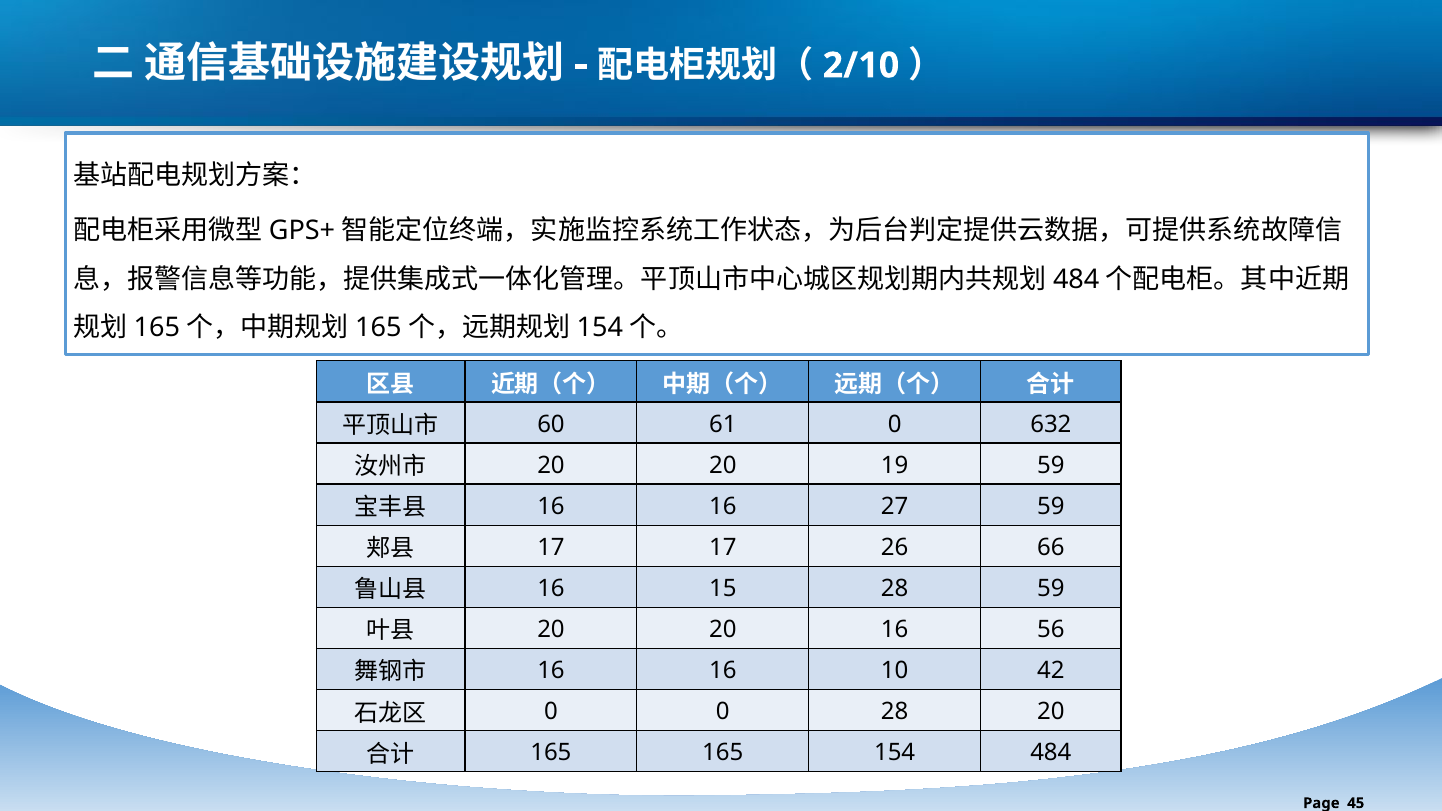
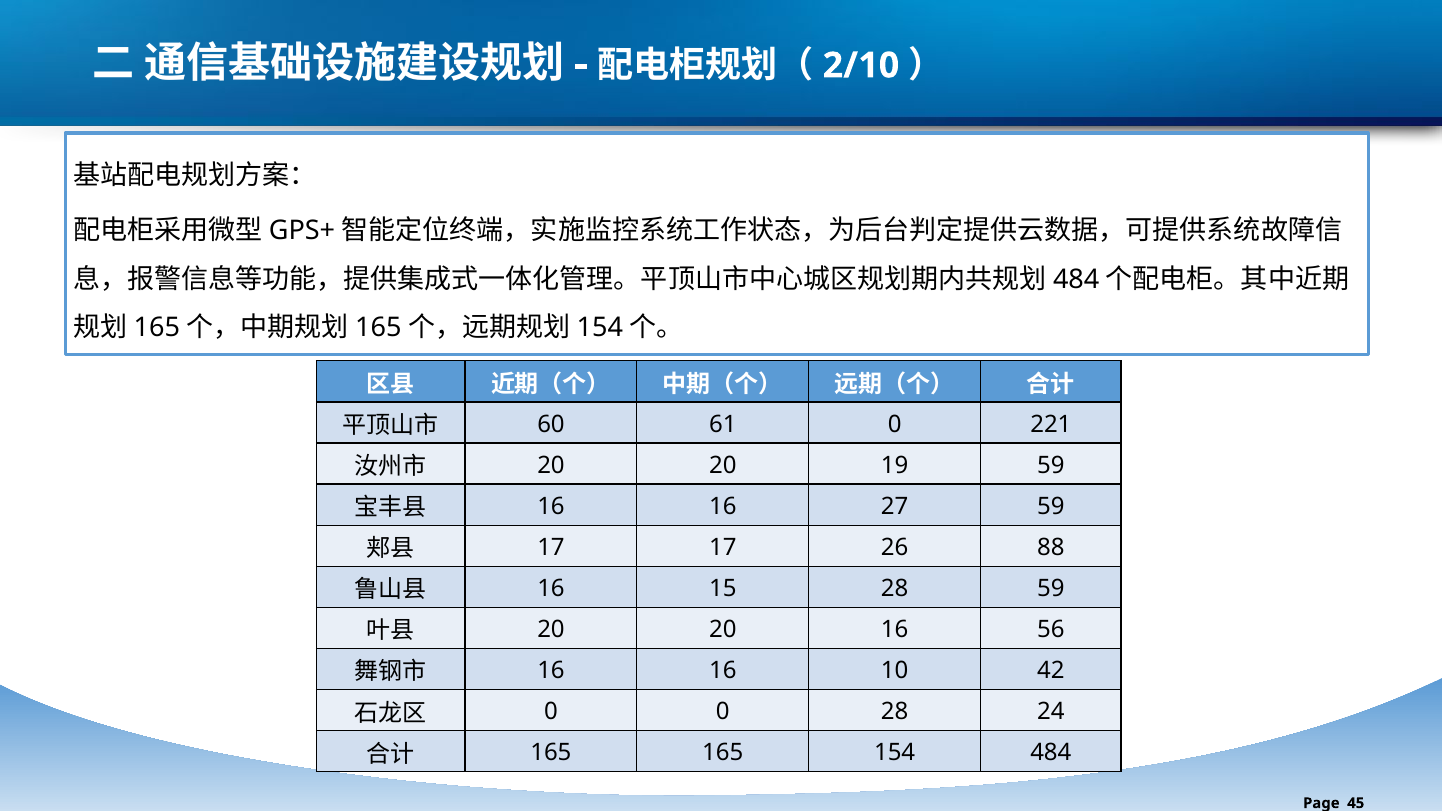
632: 632 -> 221
66: 66 -> 88
28 20: 20 -> 24
